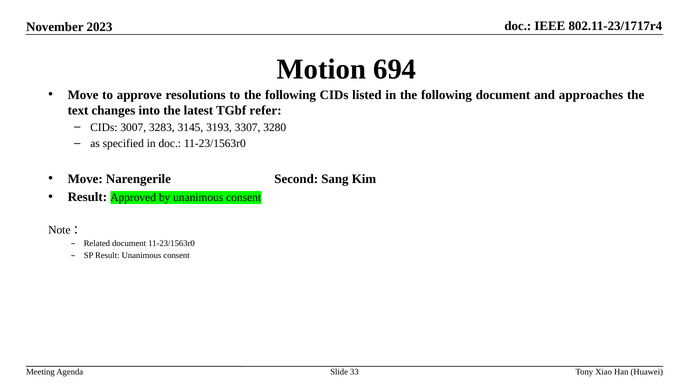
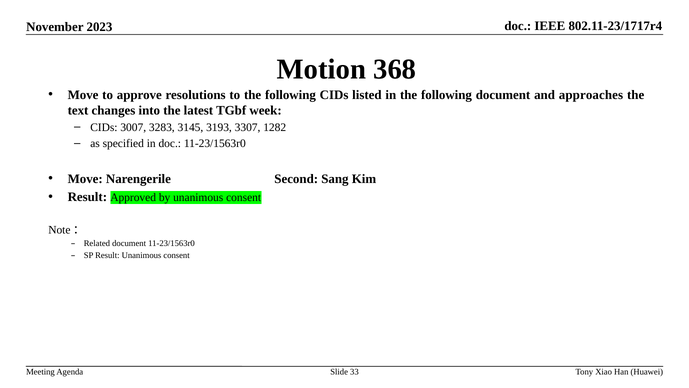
694: 694 -> 368
refer: refer -> week
3280: 3280 -> 1282
